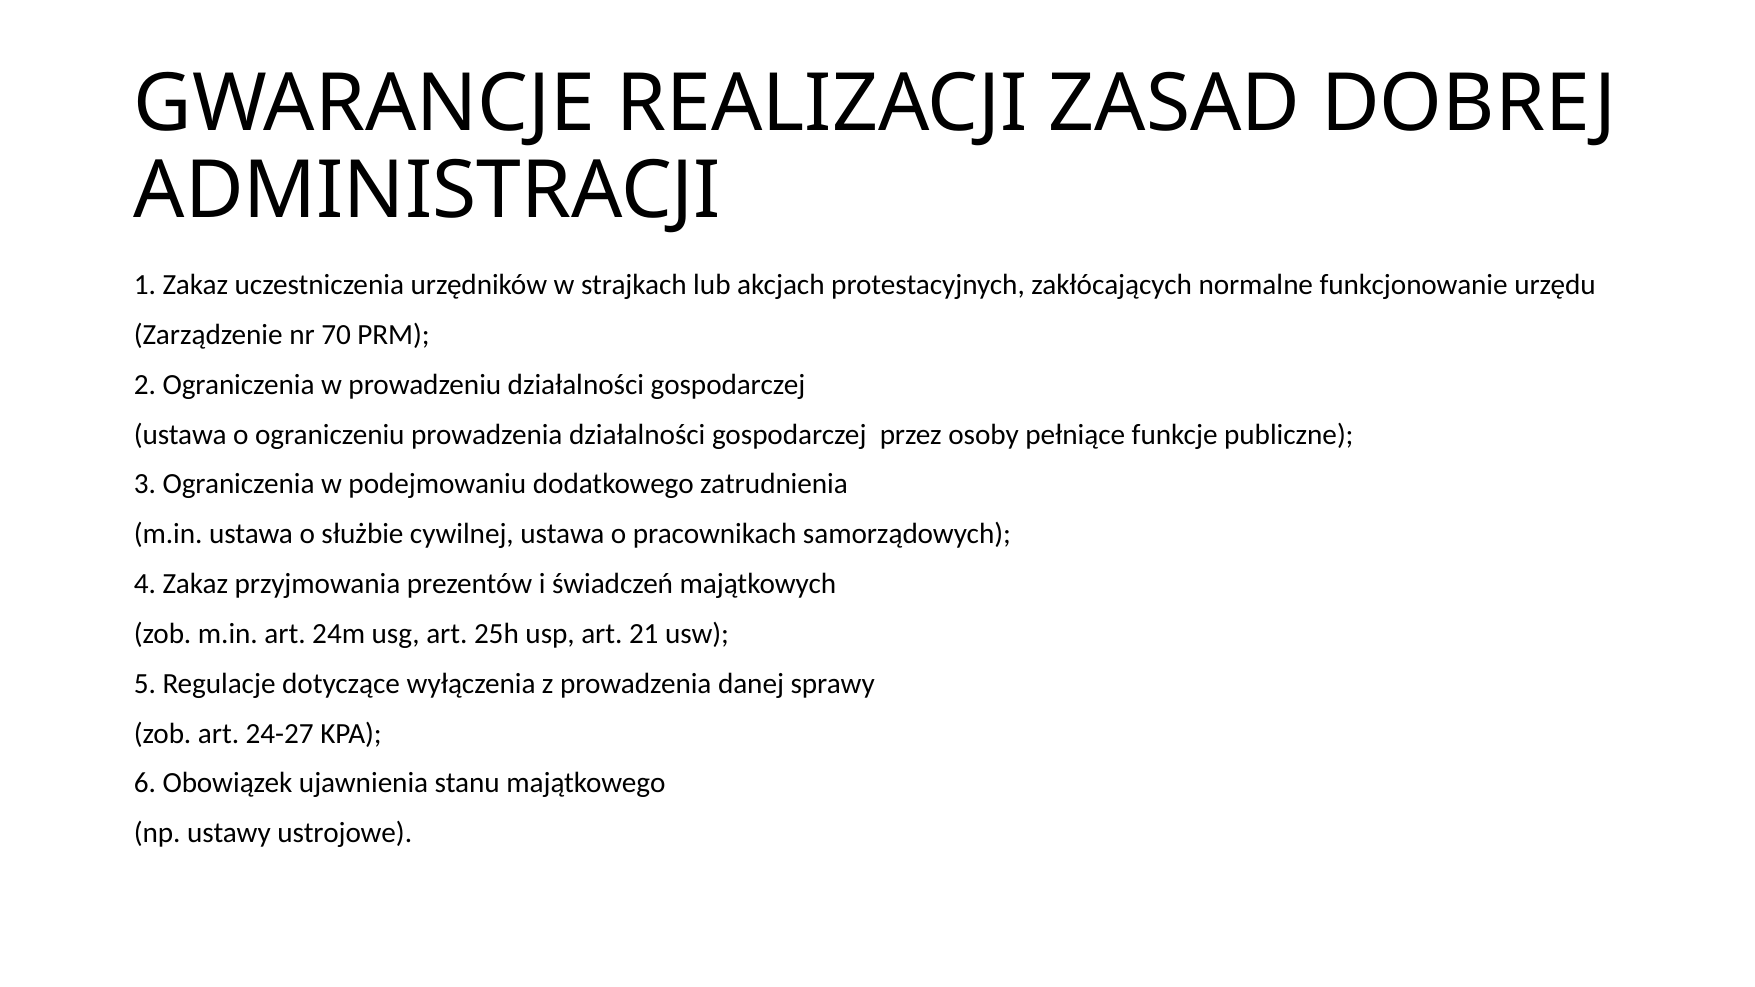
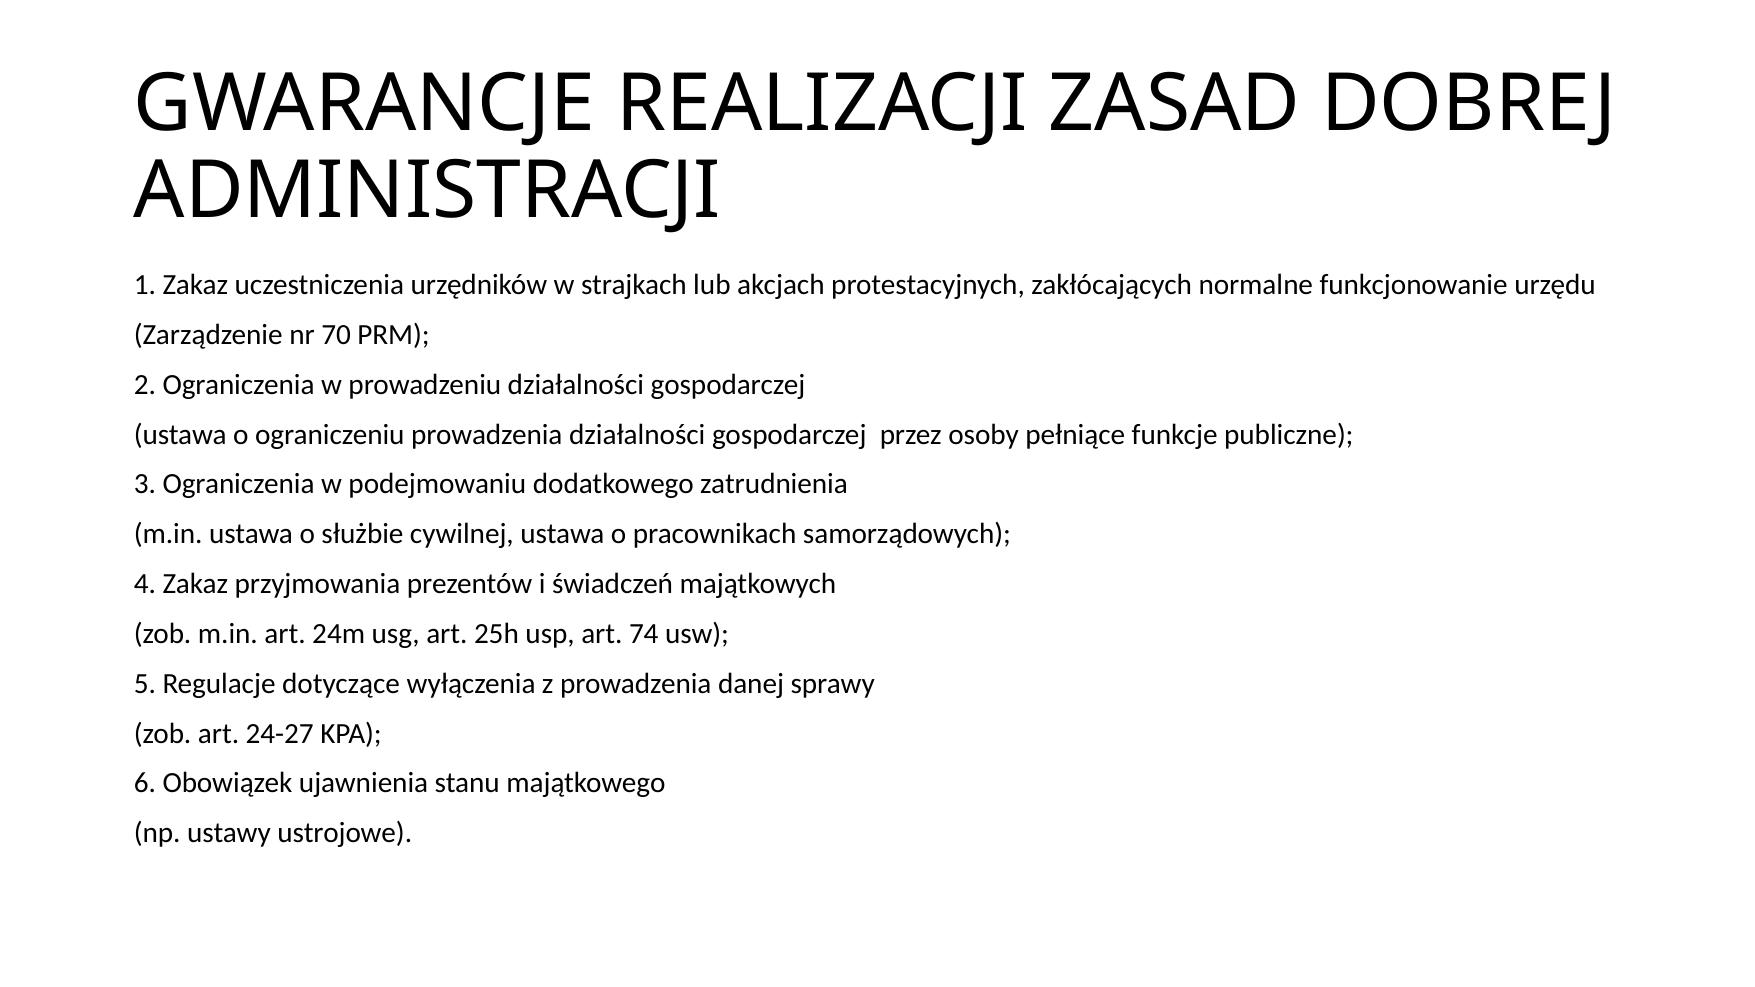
21: 21 -> 74
